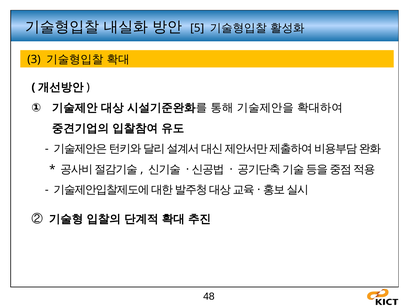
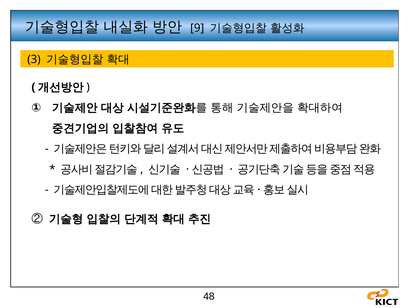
5: 5 -> 9
